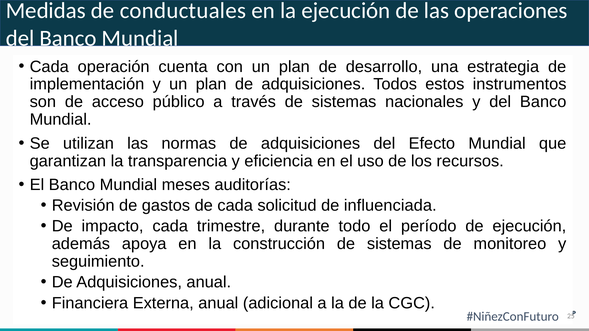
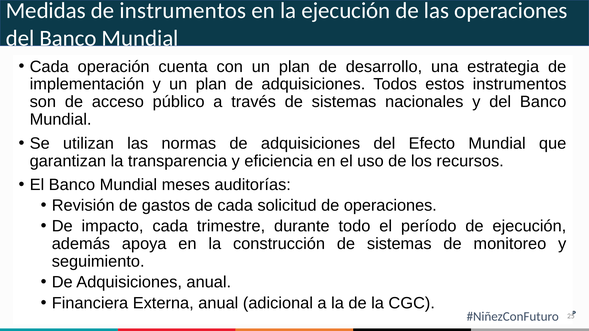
de conductuales: conductuales -> instrumentos
de influenciada: influenciada -> operaciones
